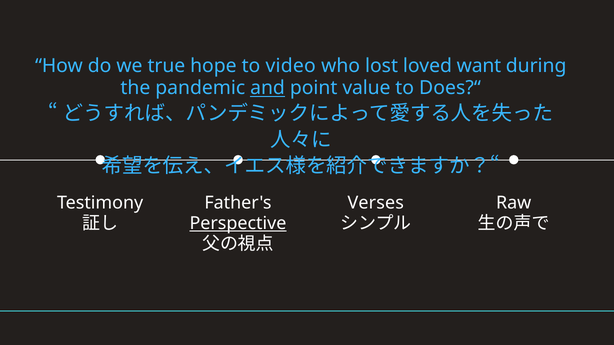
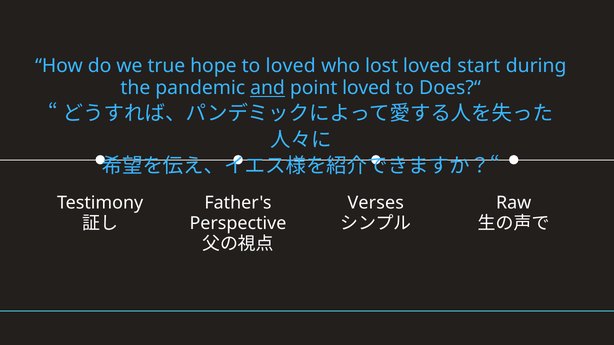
to video: video -> loved
want: want -> start
point value: value -> loved
Perspective underline: present -> none
